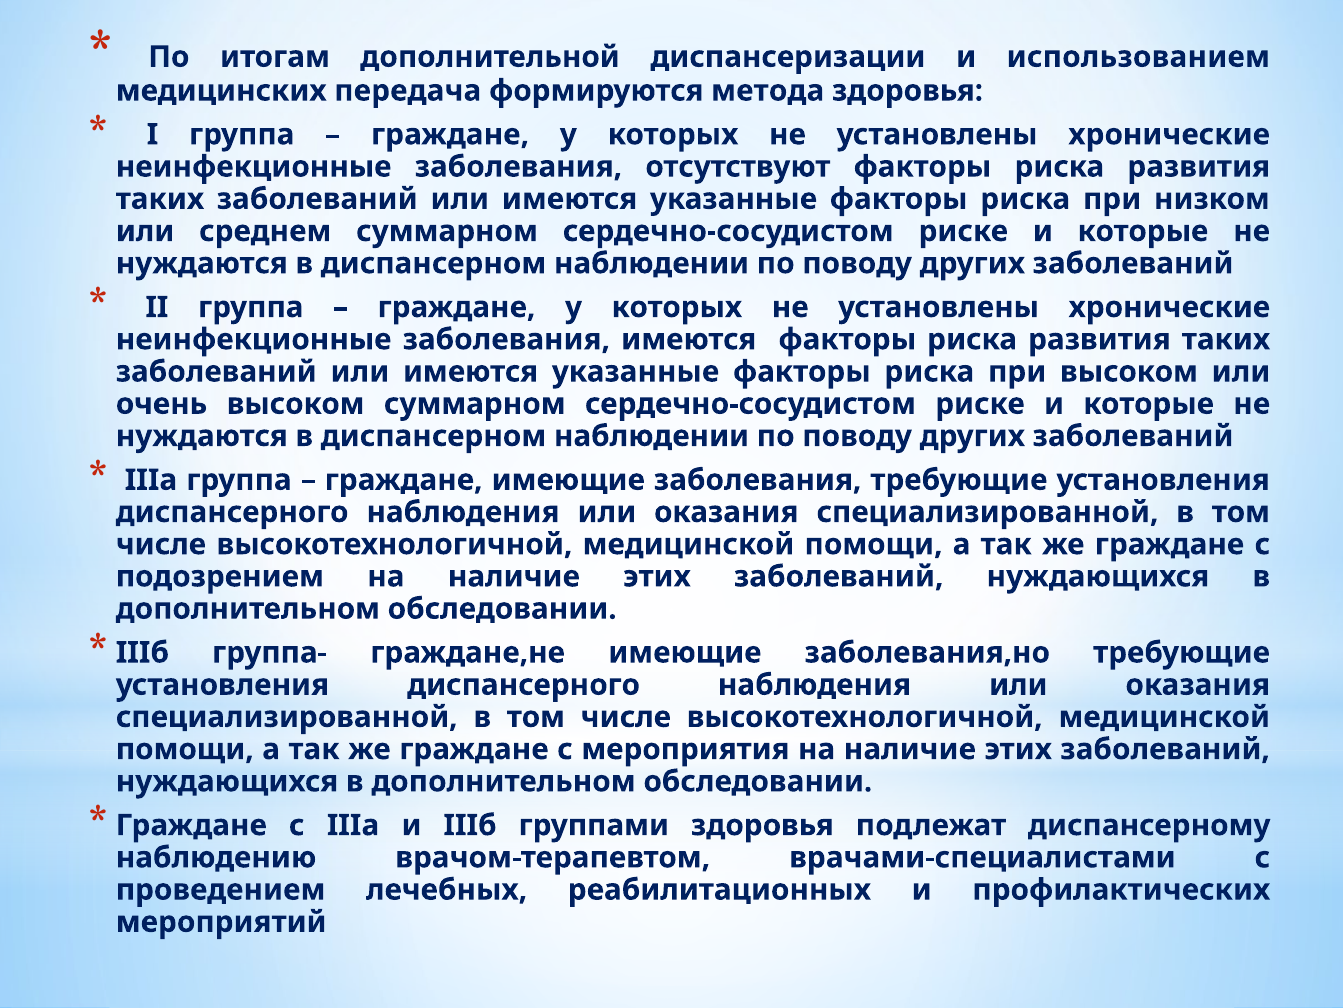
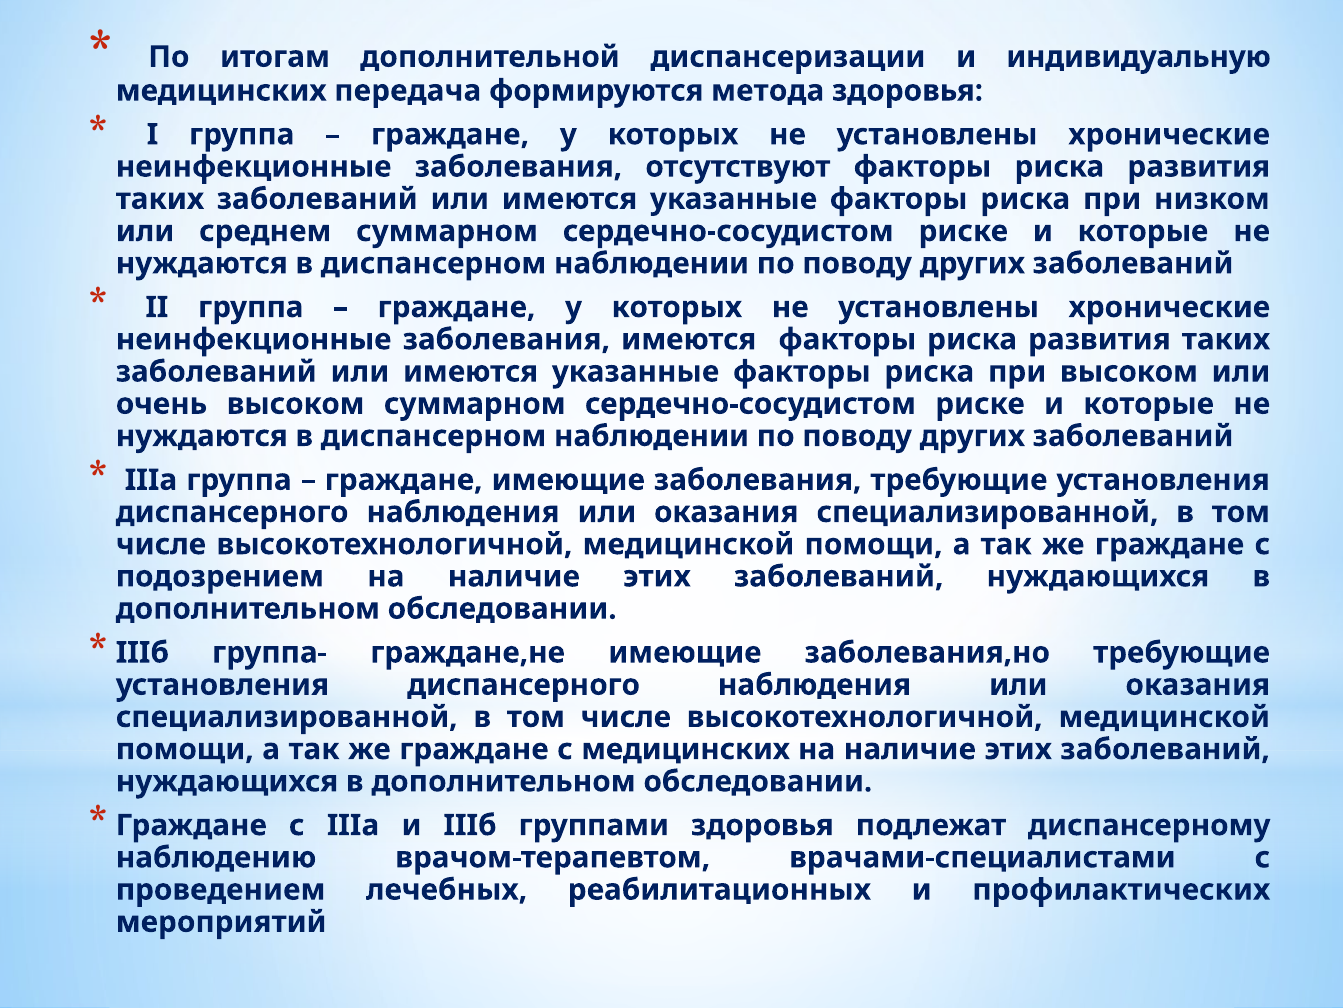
использованием: использованием -> индивидуальную
с мероприятия: мероприятия -> медицинских
